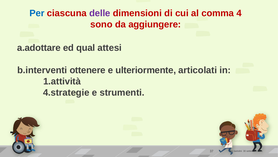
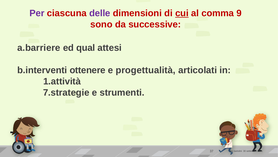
Per colour: blue -> purple
cui underline: none -> present
4: 4 -> 9
aggiungere: aggiungere -> successive
a.adottare: a.adottare -> a.barriere
ulteriormente: ulteriormente -> progettualità
4.strategie: 4.strategie -> 7.strategie
